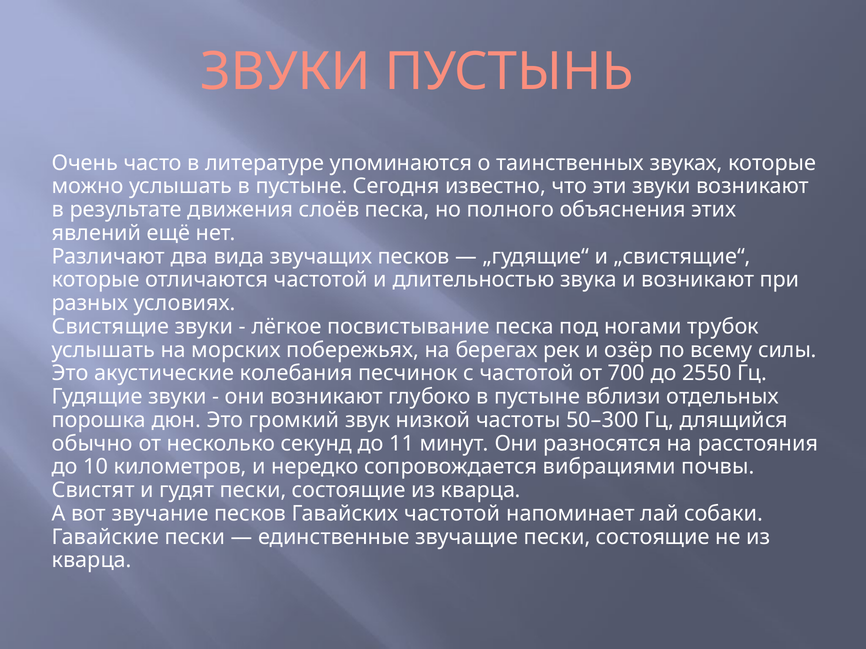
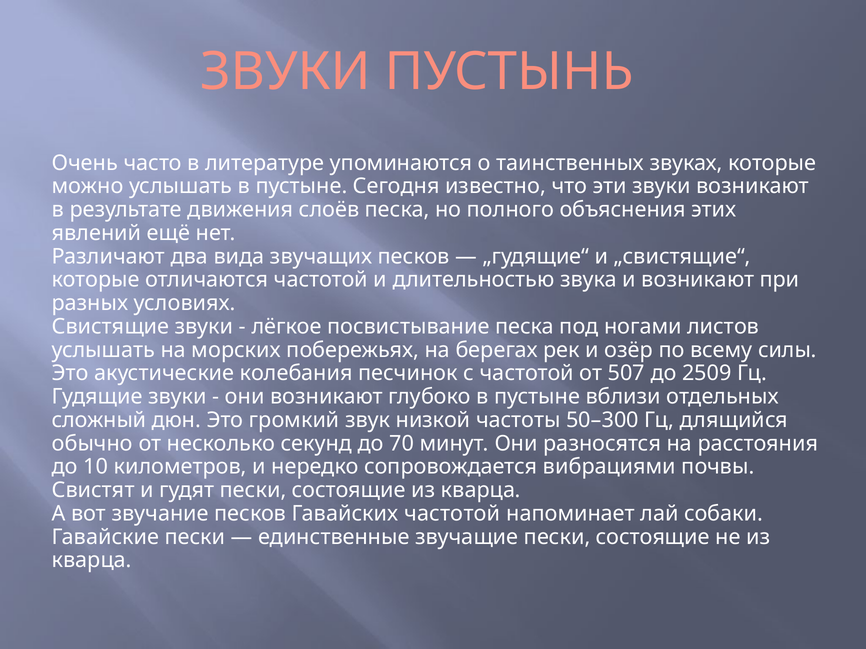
трубок: трубок -> листов
700: 700 -> 507
2550: 2550 -> 2509
порошка: порошка -> сложный
11: 11 -> 70
